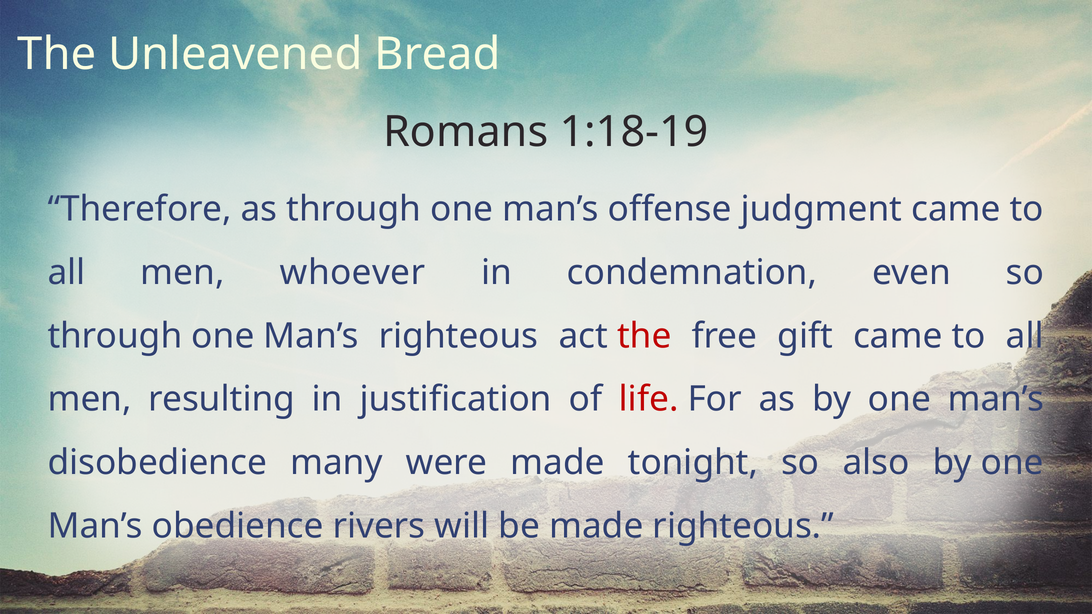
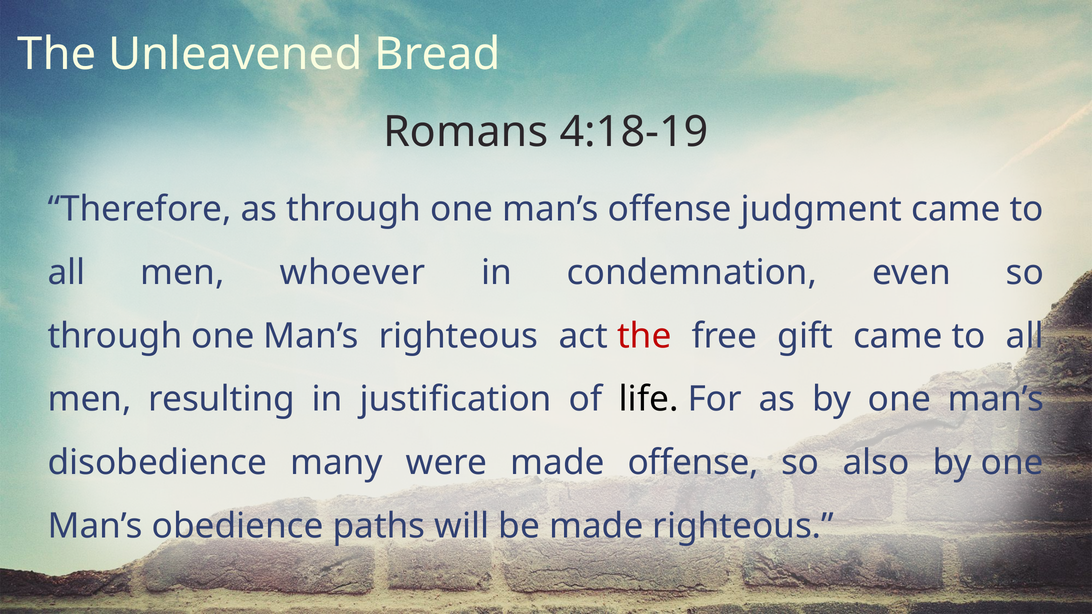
1:18-19: 1:18-19 -> 4:18-19
life colour: red -> black
made tonight: tonight -> offense
rivers: rivers -> paths
